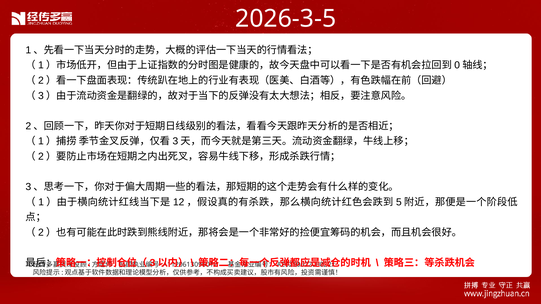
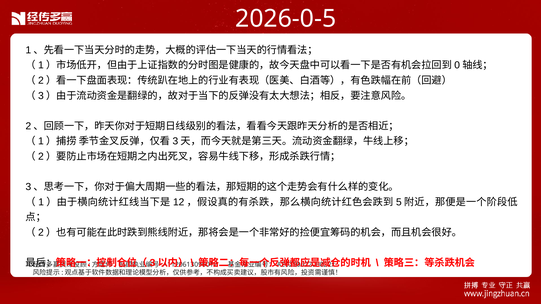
2026-3-5: 2026-3-5 -> 2026-0-5
